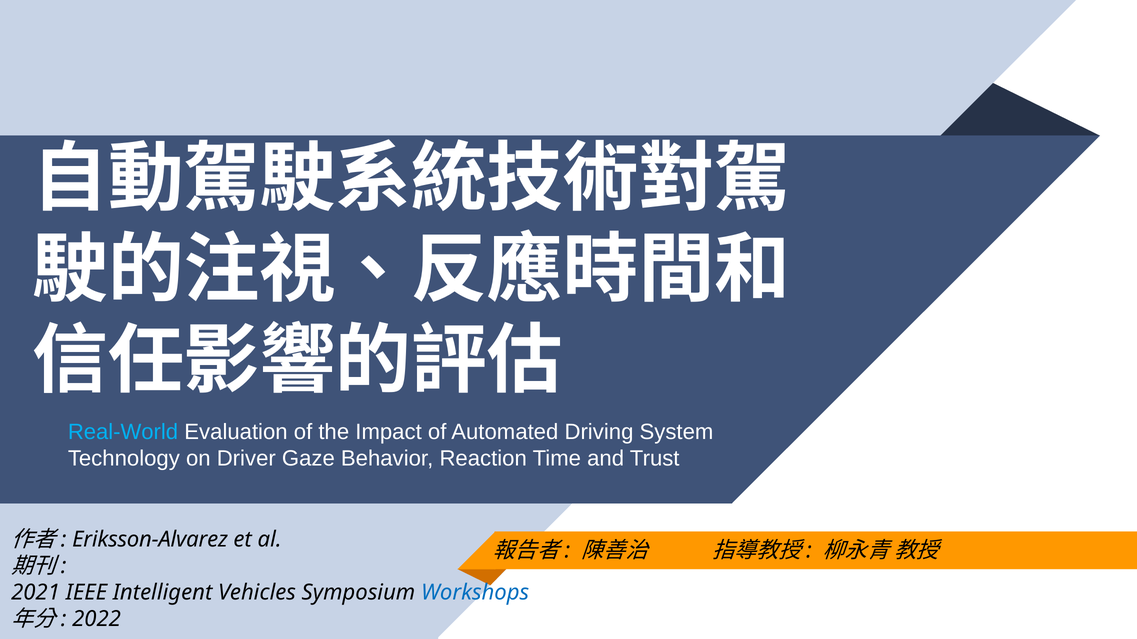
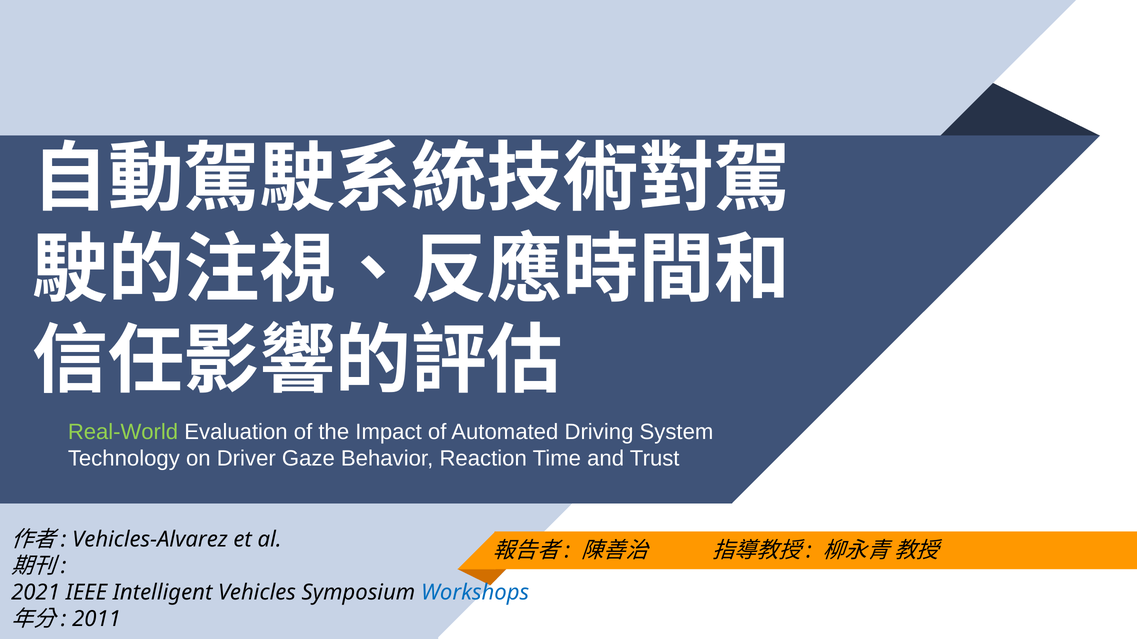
Real-World colour: light blue -> light green
Eriksson-Alvarez: Eriksson-Alvarez -> Vehicles-Alvarez
2022: 2022 -> 2011
